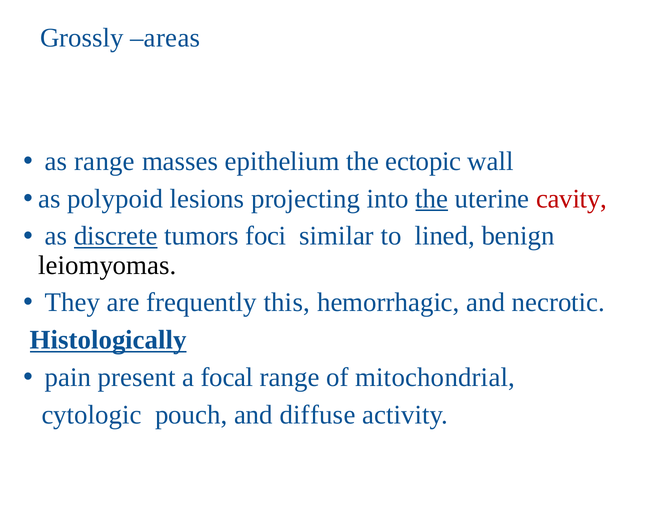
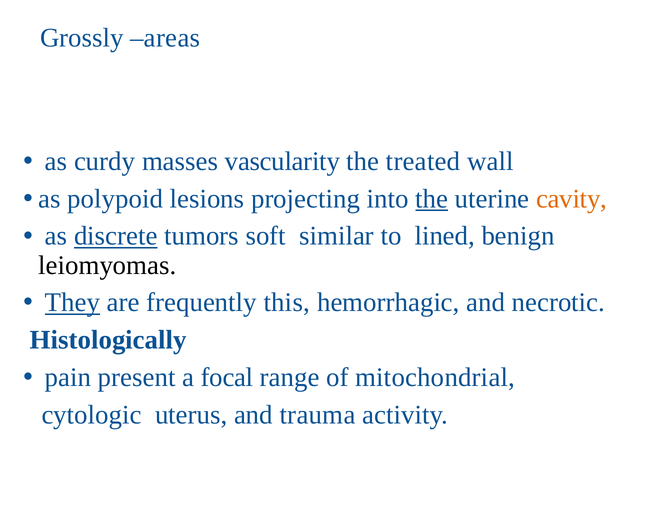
as range: range -> curdy
epithelium: epithelium -> vascularity
ectopic: ectopic -> treated
cavity colour: red -> orange
foci: foci -> soft
They underline: none -> present
Histologically underline: present -> none
pouch: pouch -> uterus
diffuse: diffuse -> trauma
